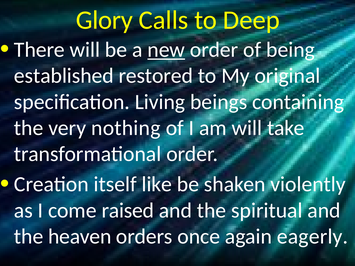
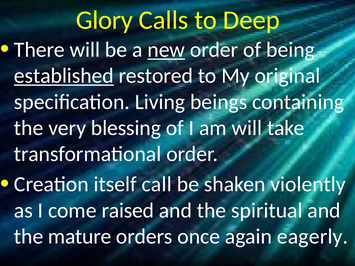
established underline: none -> present
nothing: nothing -> blessing
like: like -> call
heaven: heaven -> mature
